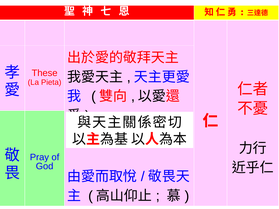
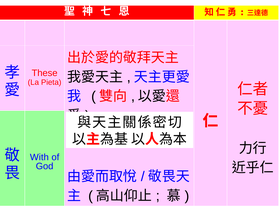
Pray: Pray -> With
